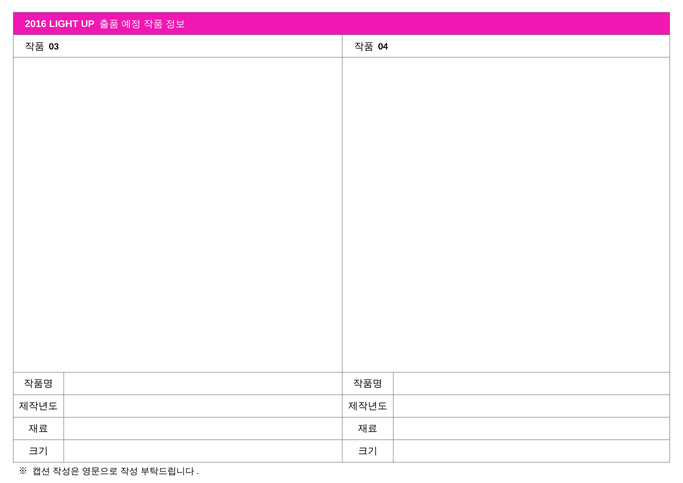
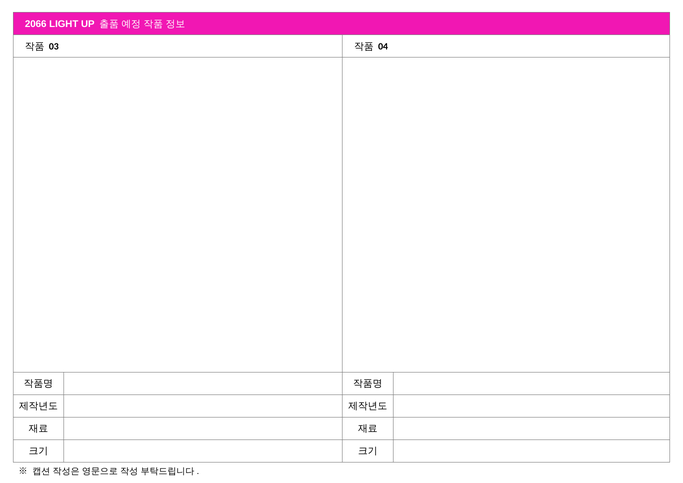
2016: 2016 -> 2066
